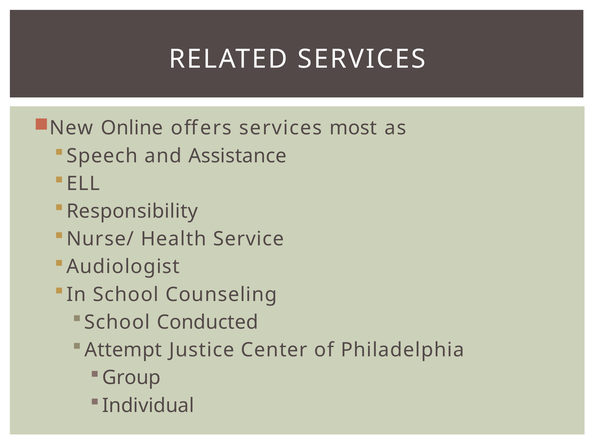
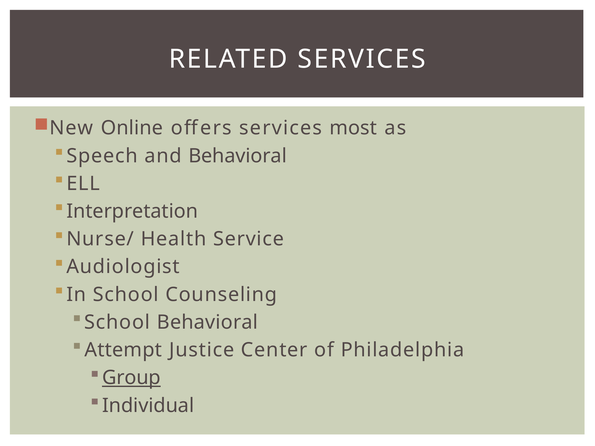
and Assistance: Assistance -> Behavioral
Responsibility: Responsibility -> Interpretation
School Conducted: Conducted -> Behavioral
Group underline: none -> present
